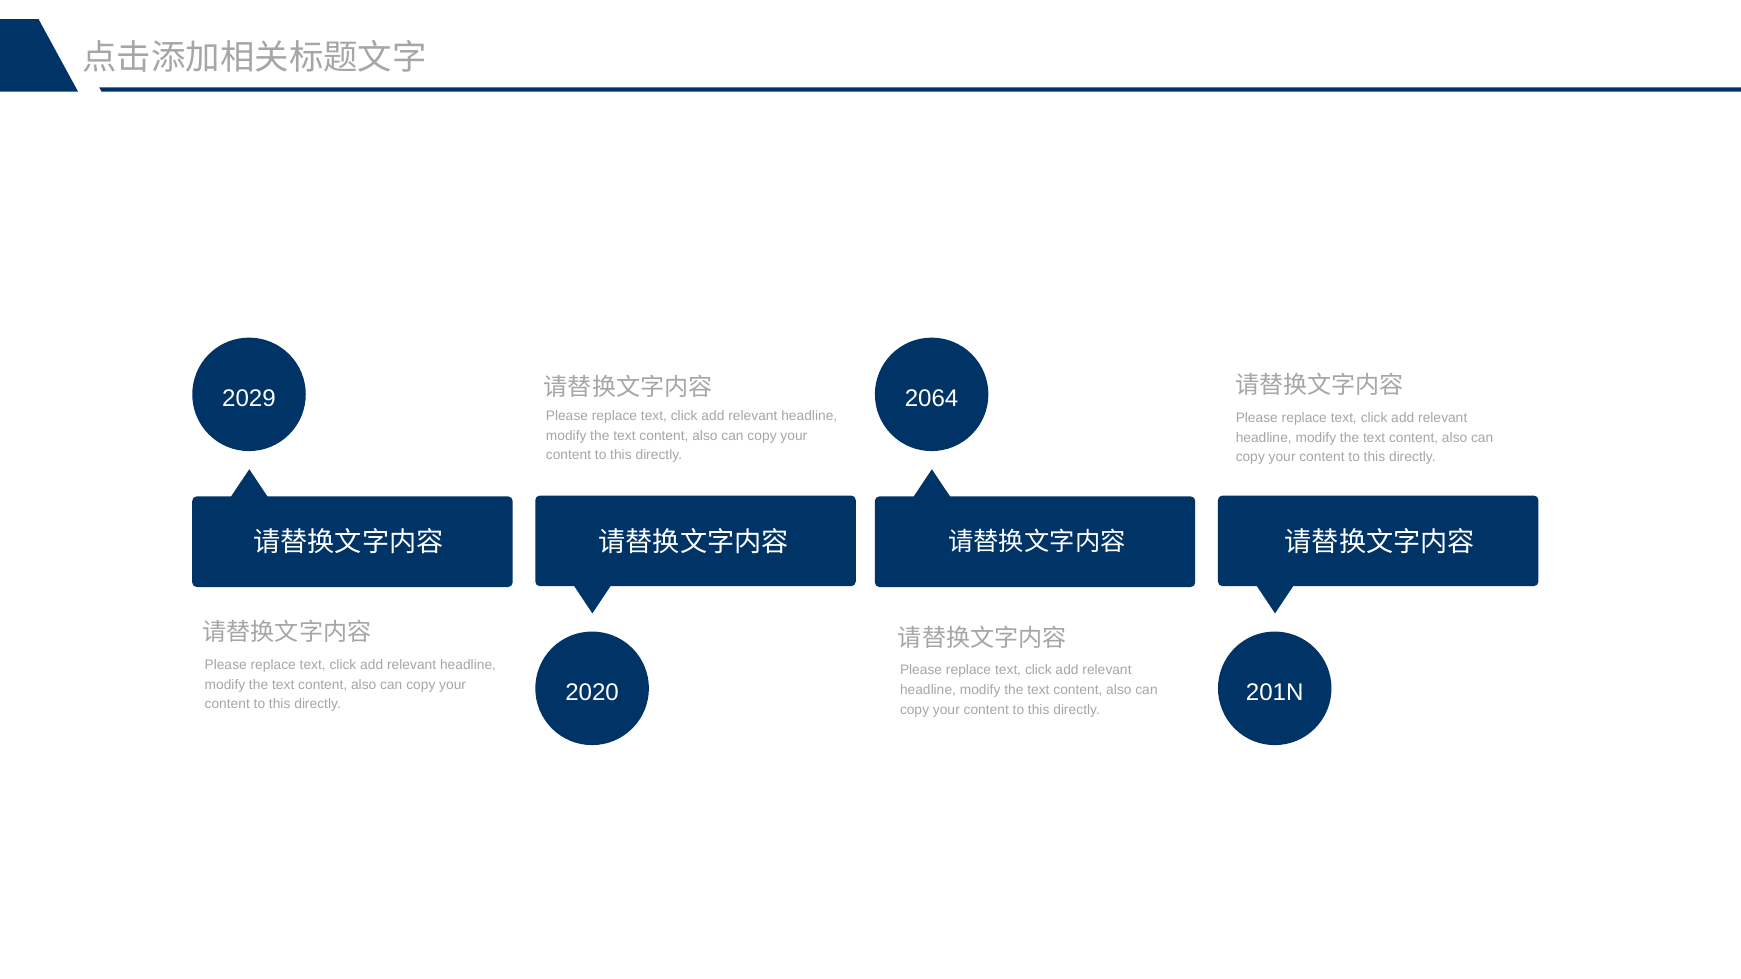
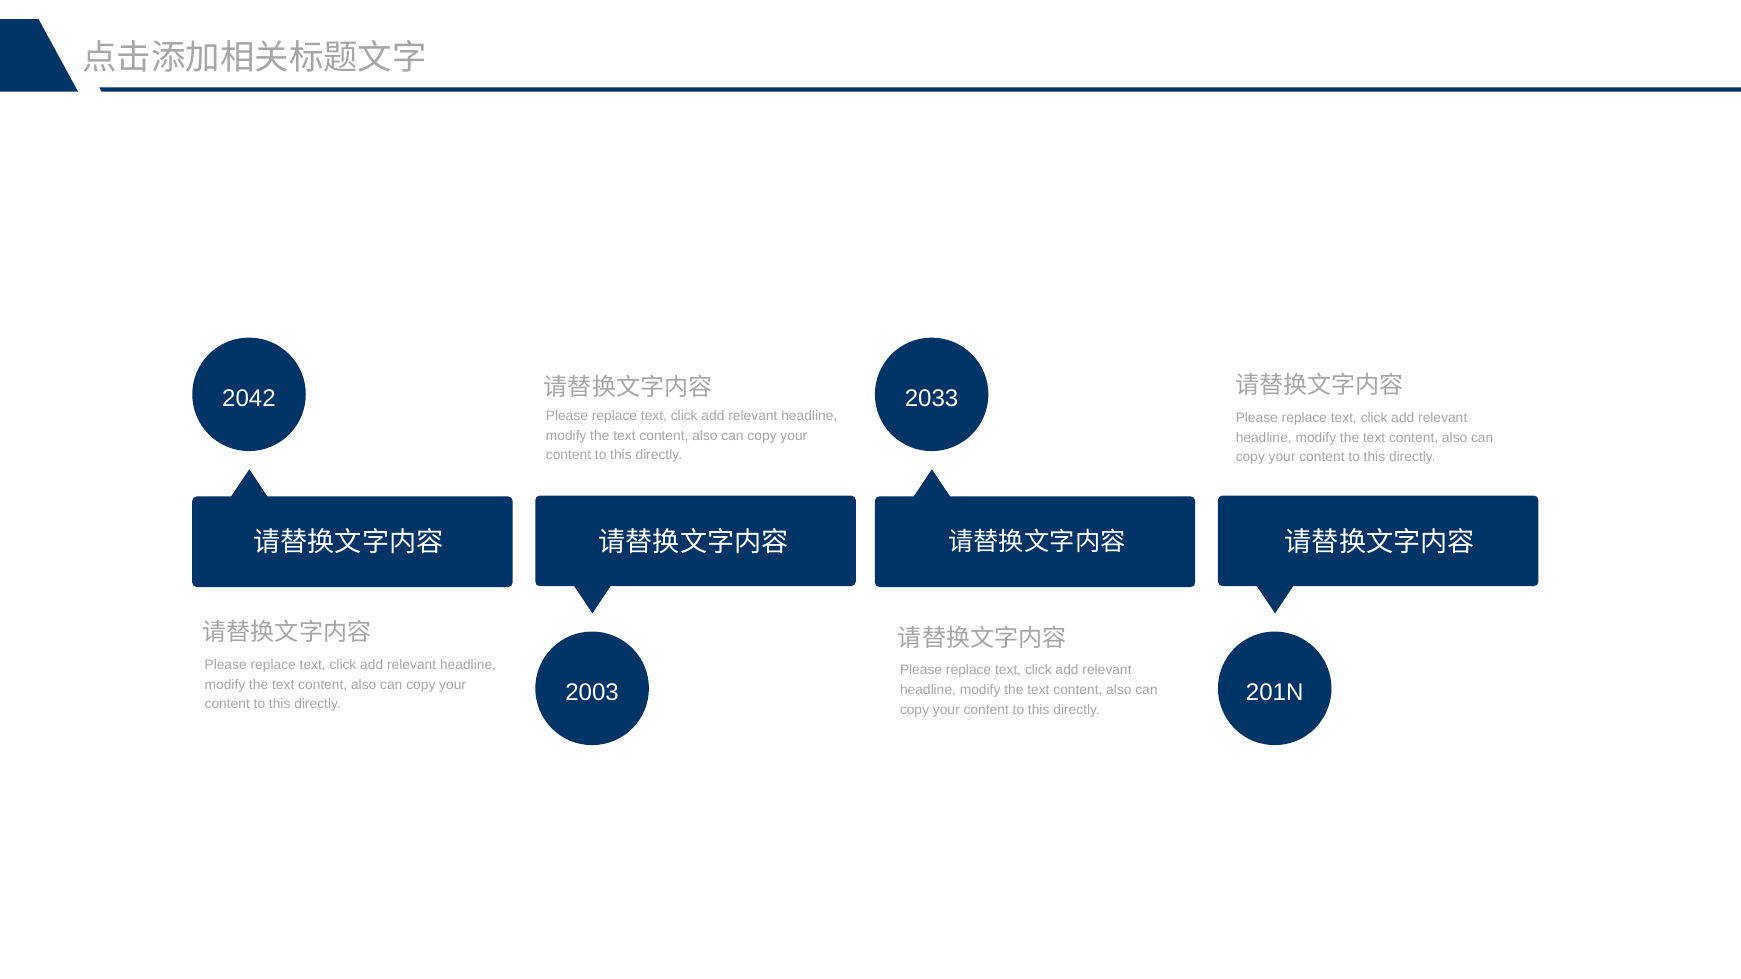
2029: 2029 -> 2042
2064: 2064 -> 2033
2020: 2020 -> 2003
